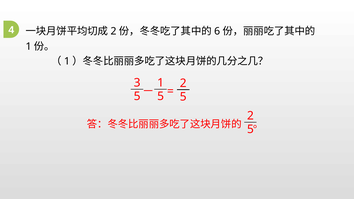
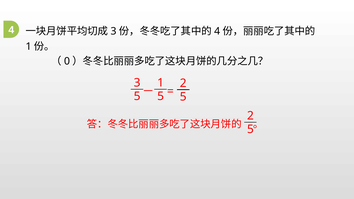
2 at (113, 31): 2 -> 3
6 at (217, 31): 6 -> 4
1 at (67, 61): 1 -> 0
